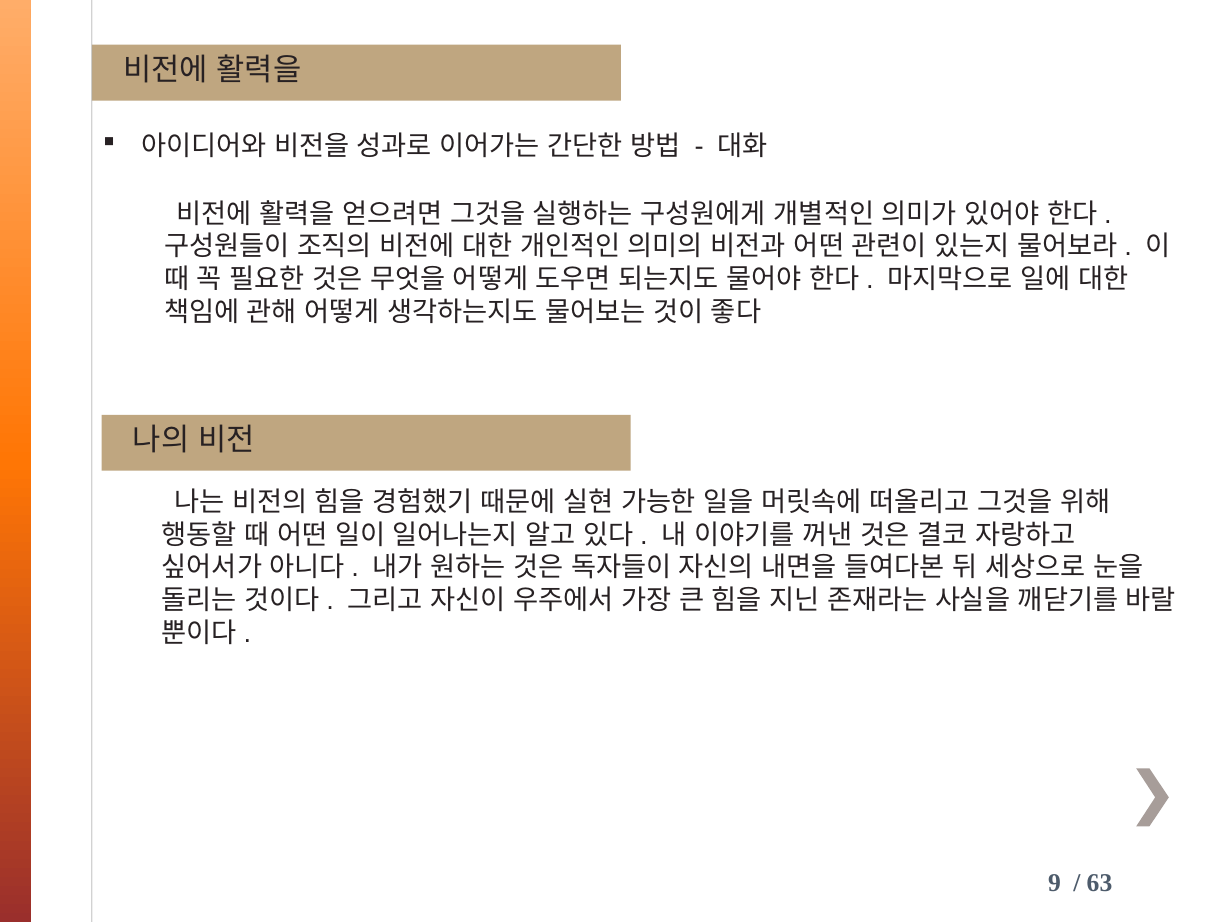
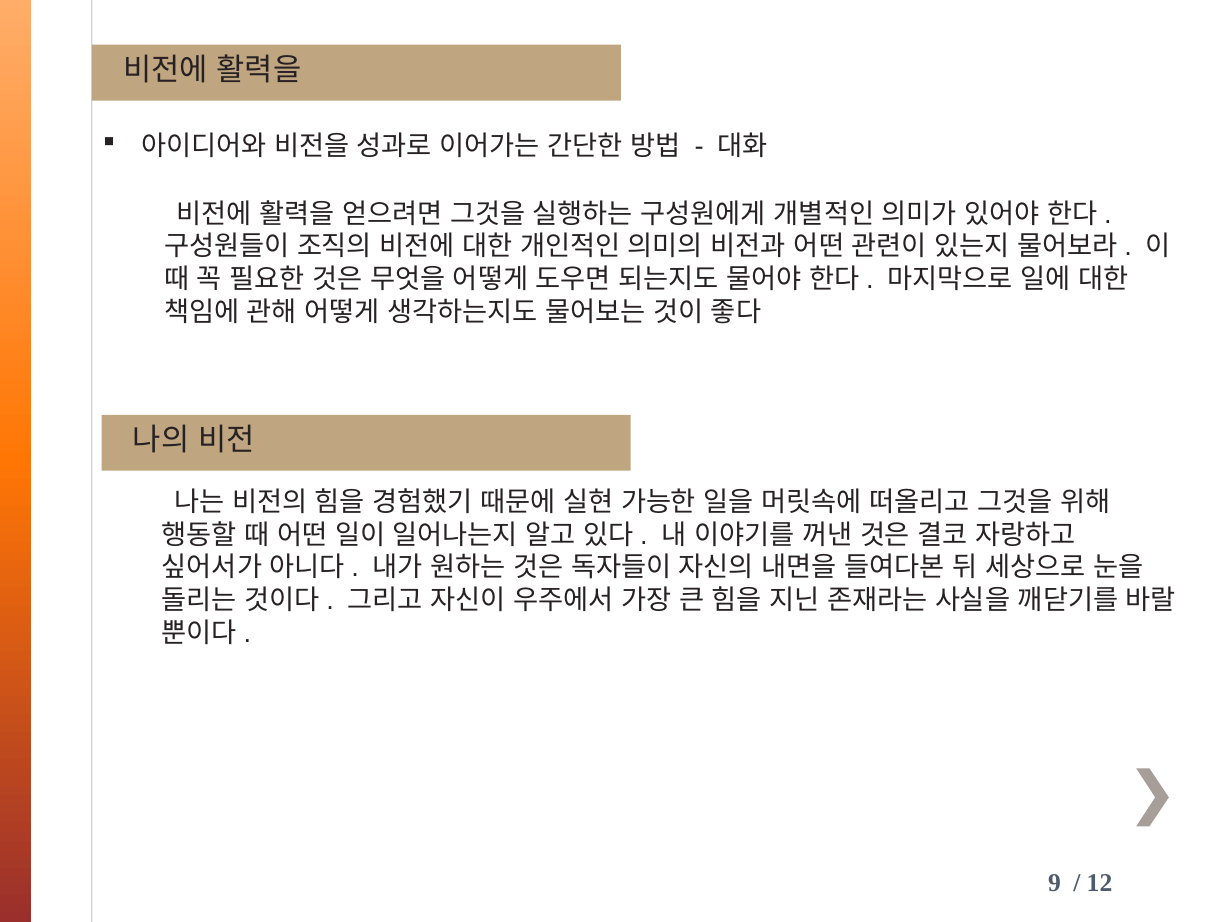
63: 63 -> 12
